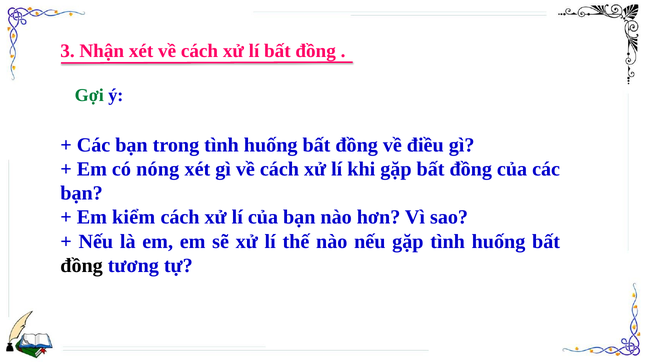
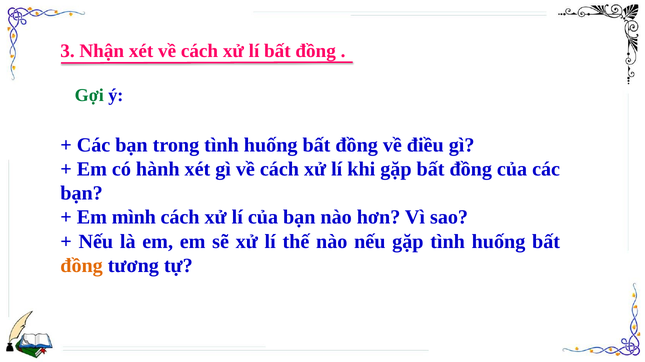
nóng: nóng -> hành
kiểm: kiểm -> mình
đồng at (82, 266) colour: black -> orange
